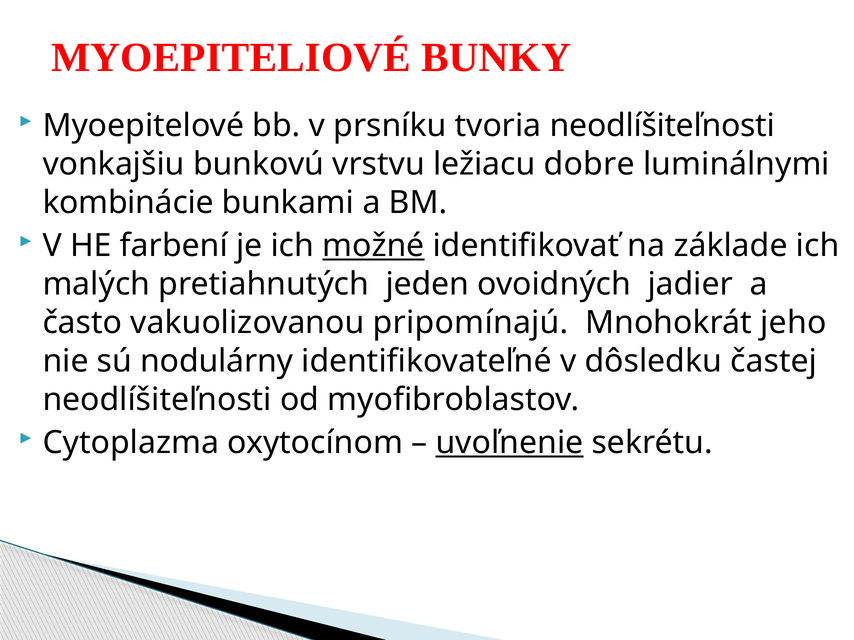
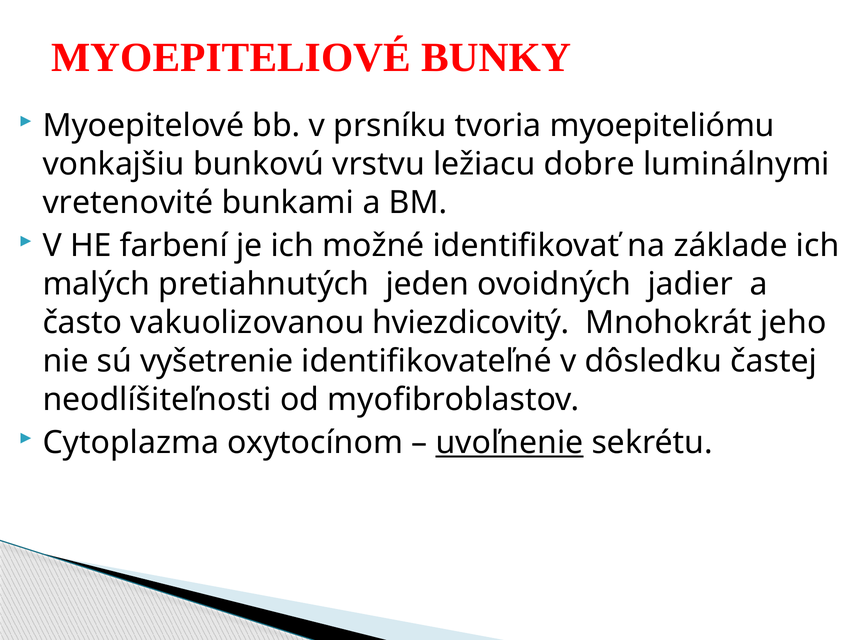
tvoria neodlíšiteľnosti: neodlíšiteľnosti -> myoepiteliómu
kombinácie: kombinácie -> vretenovité
možné underline: present -> none
pripomínajú: pripomínajú -> hviezdicovitý
nodulárny: nodulárny -> vyšetrenie
